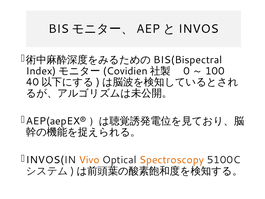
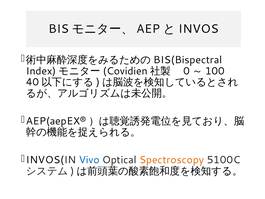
Vivo colour: orange -> blue
